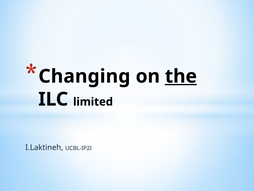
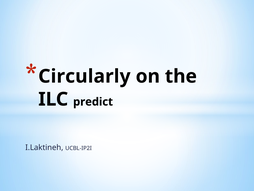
Changing: Changing -> Circularly
the underline: present -> none
limited: limited -> predict
